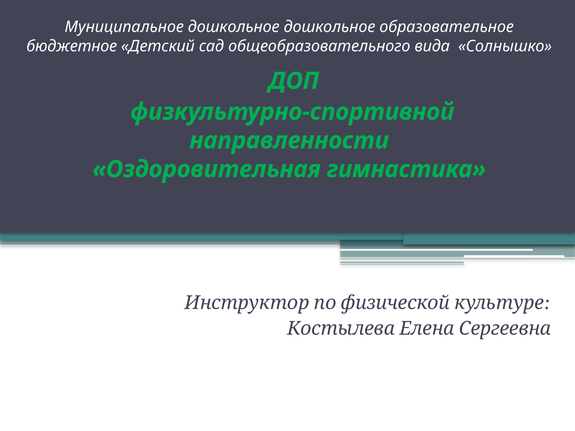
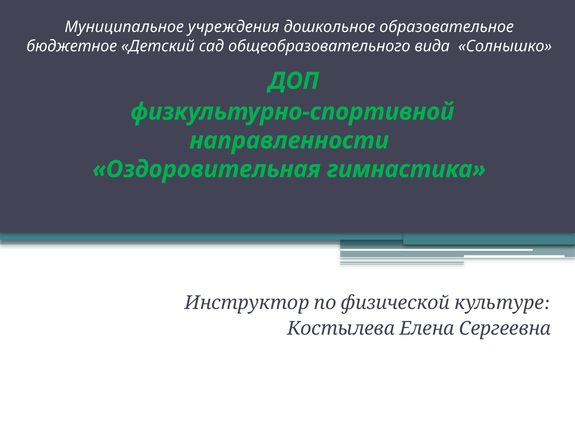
Муниципальное дошкольное: дошкольное -> учреждения
